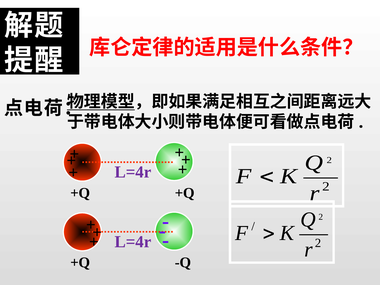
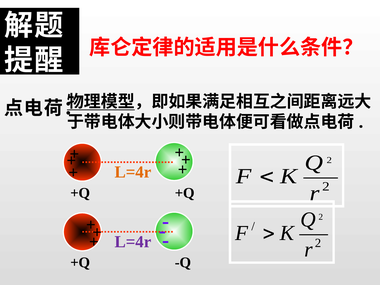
L=4r at (133, 172) colour: purple -> orange
